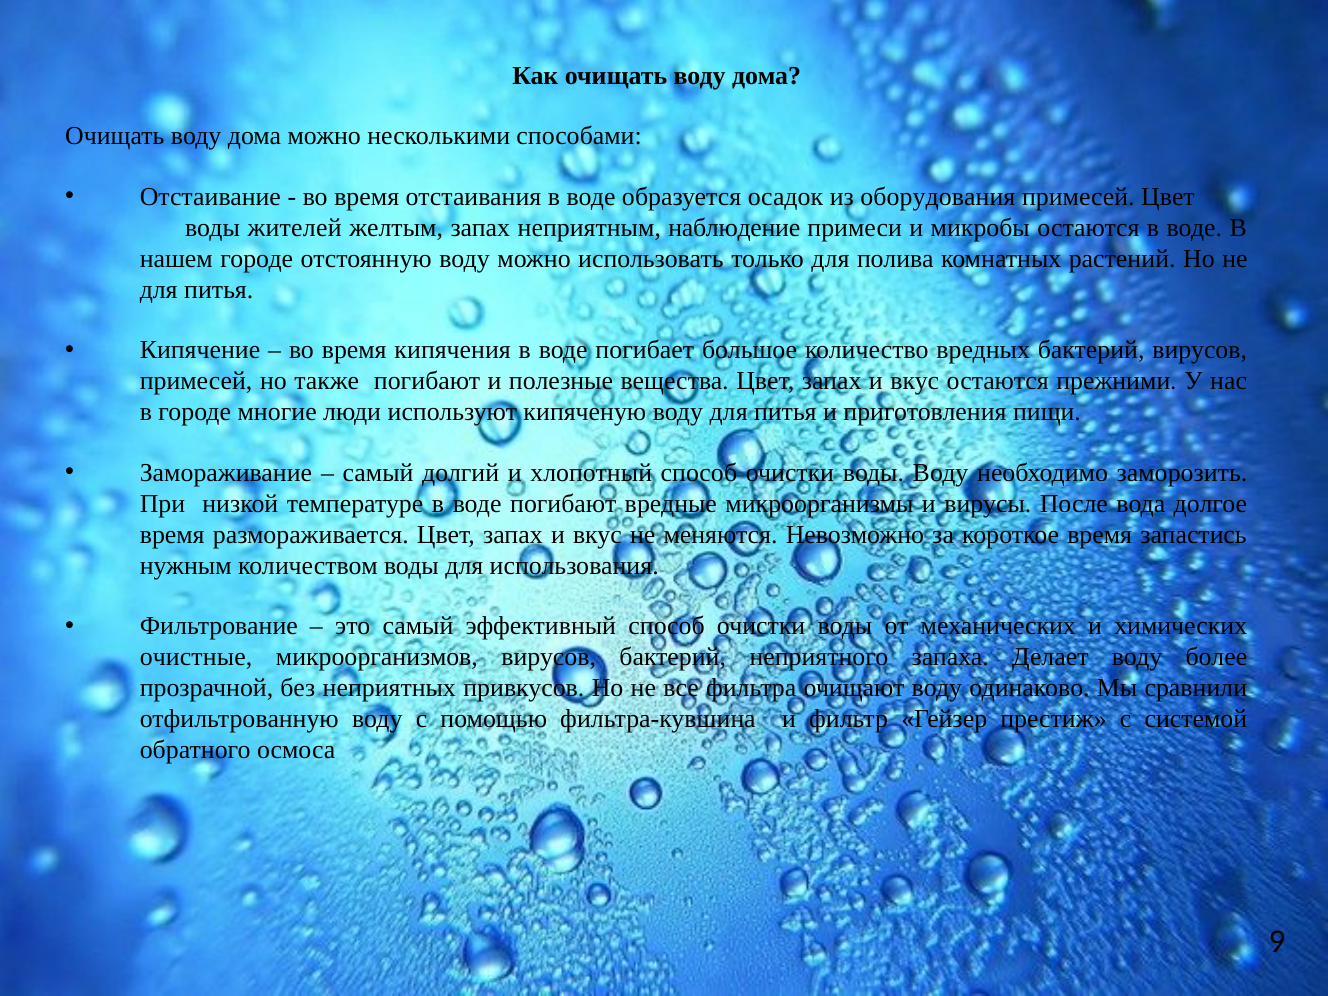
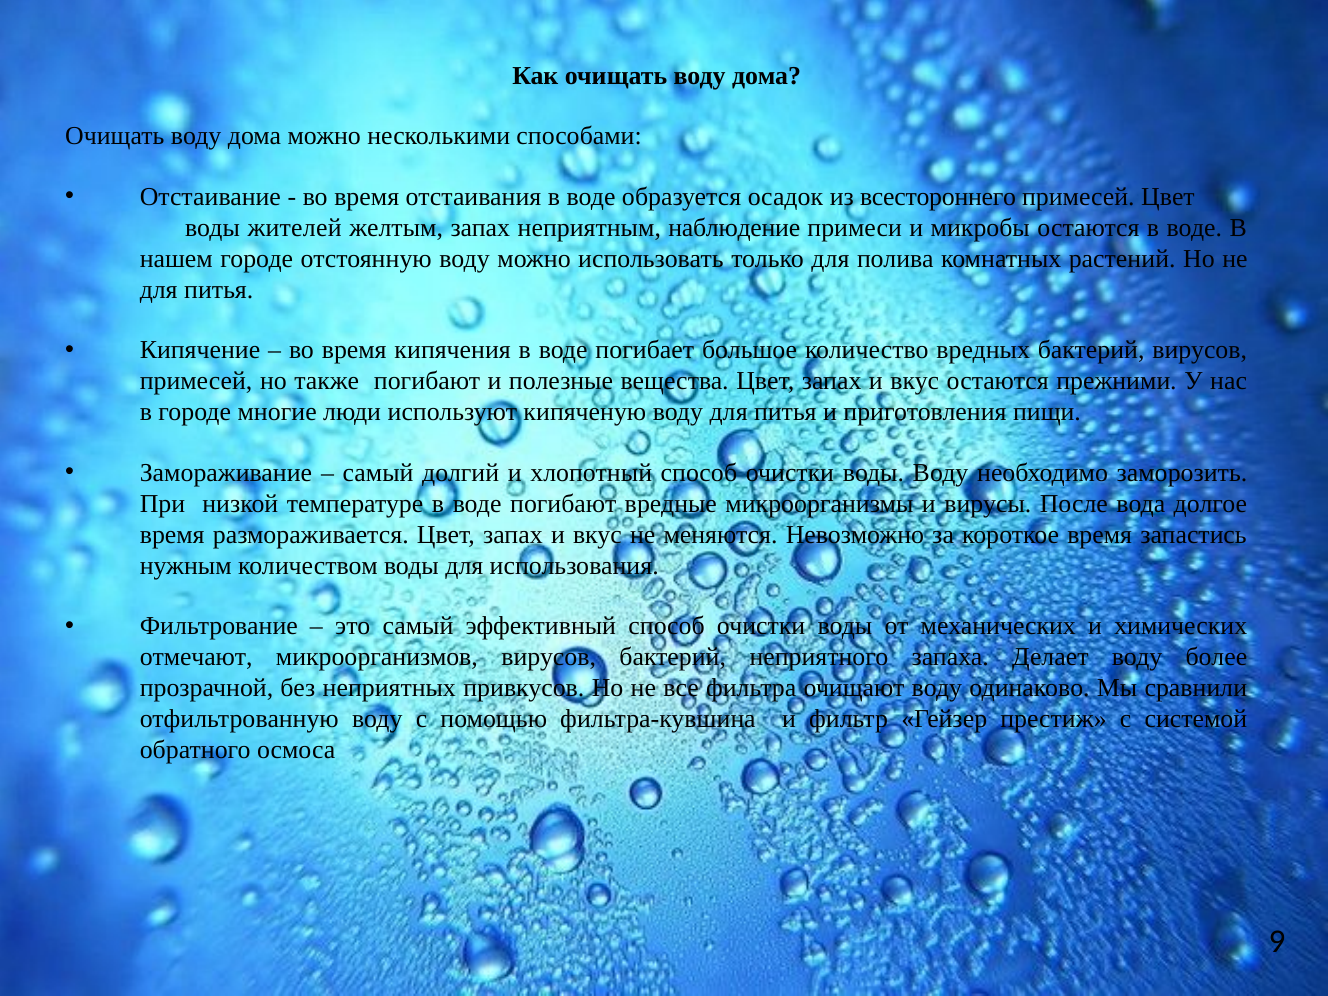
оборудования: оборудования -> всестороннего
очистные: очистные -> отмечают
